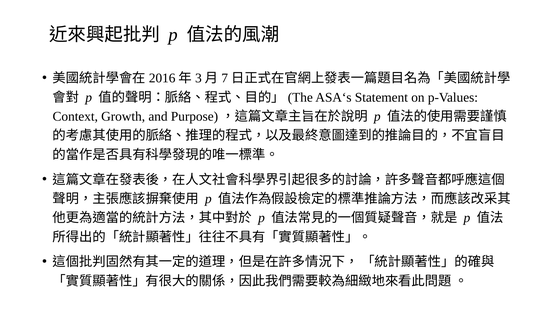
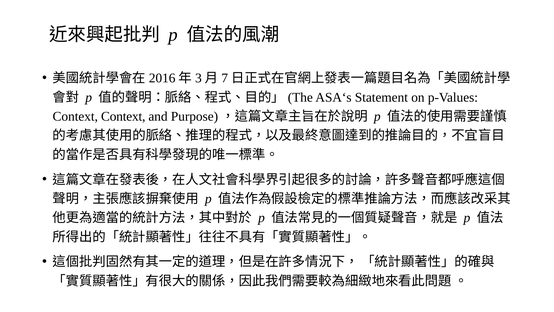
Context Growth: Growth -> Context
